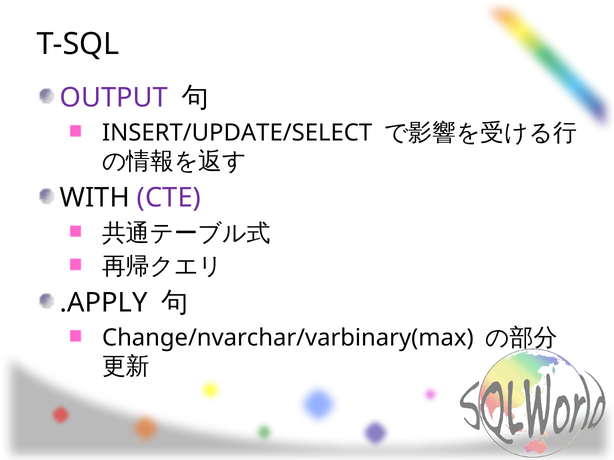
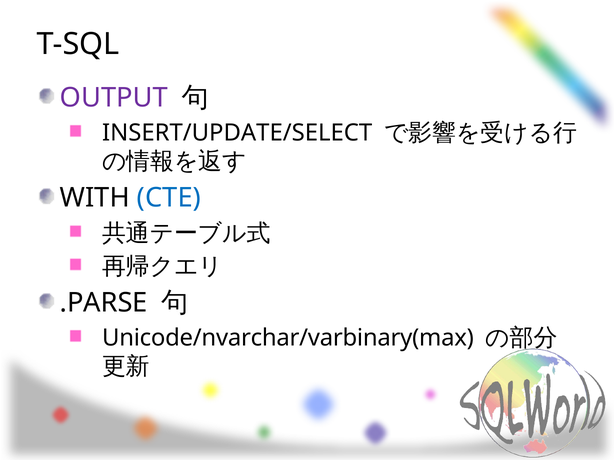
CTE colour: purple -> blue
.APPLY: .APPLY -> .PARSE
Change/nvarchar/varbinary(max: Change/nvarchar/varbinary(max -> Unicode/nvarchar/varbinary(max
